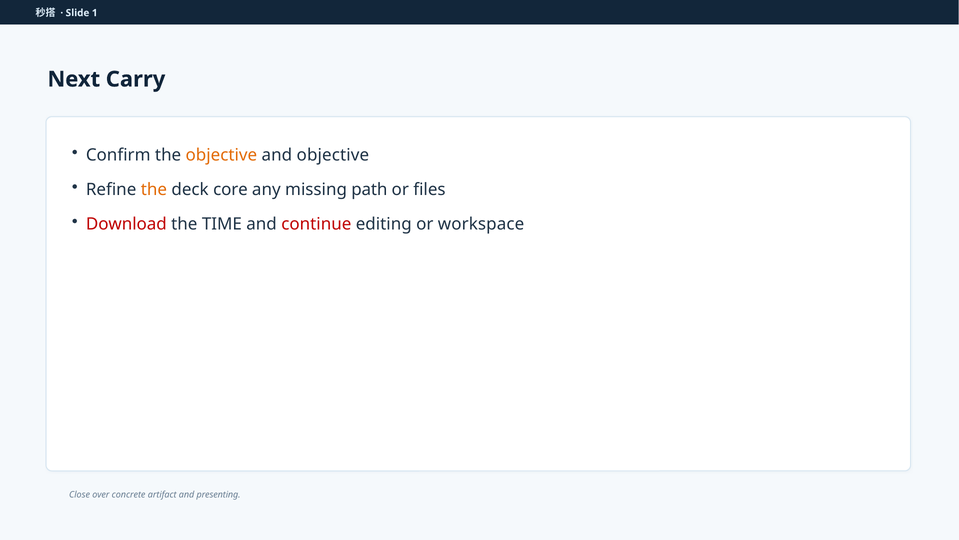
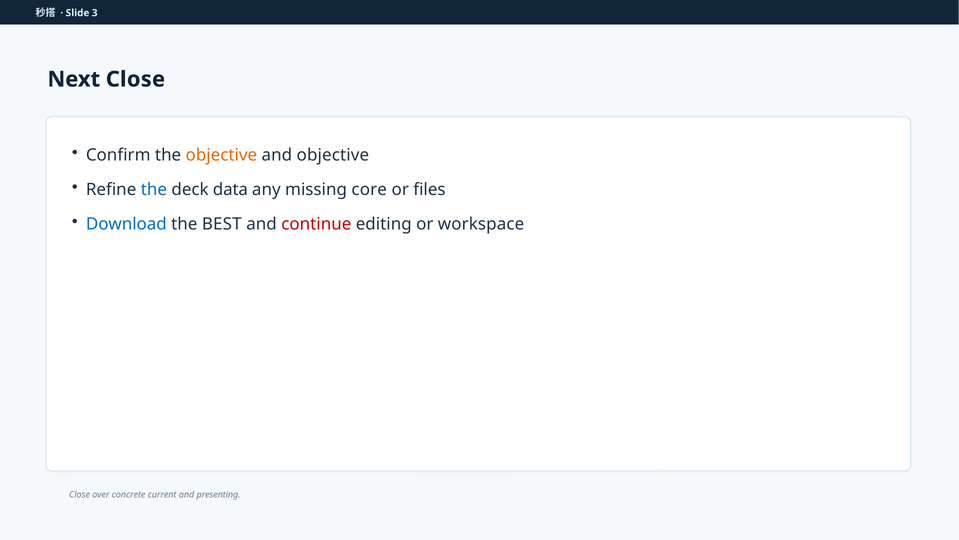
1: 1 -> 3
Next Carry: Carry -> Close
the at (154, 190) colour: orange -> blue
core: core -> data
path: path -> core
Download colour: red -> blue
TIME: TIME -> BEST
artifact: artifact -> current
